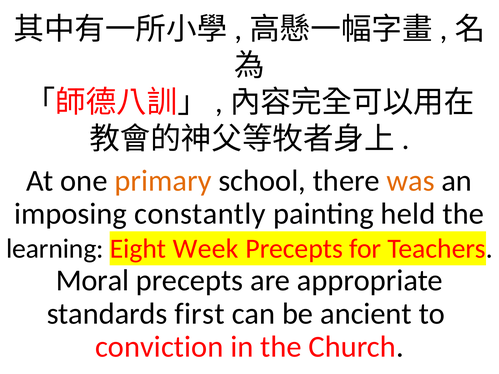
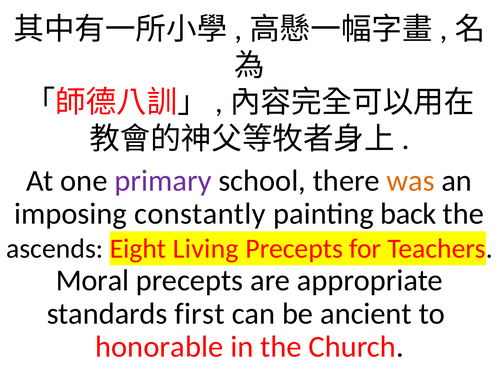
primary colour: orange -> purple
held: held -> back
learning: learning -> ascends
Week: Week -> Living
conviction: conviction -> honorable
